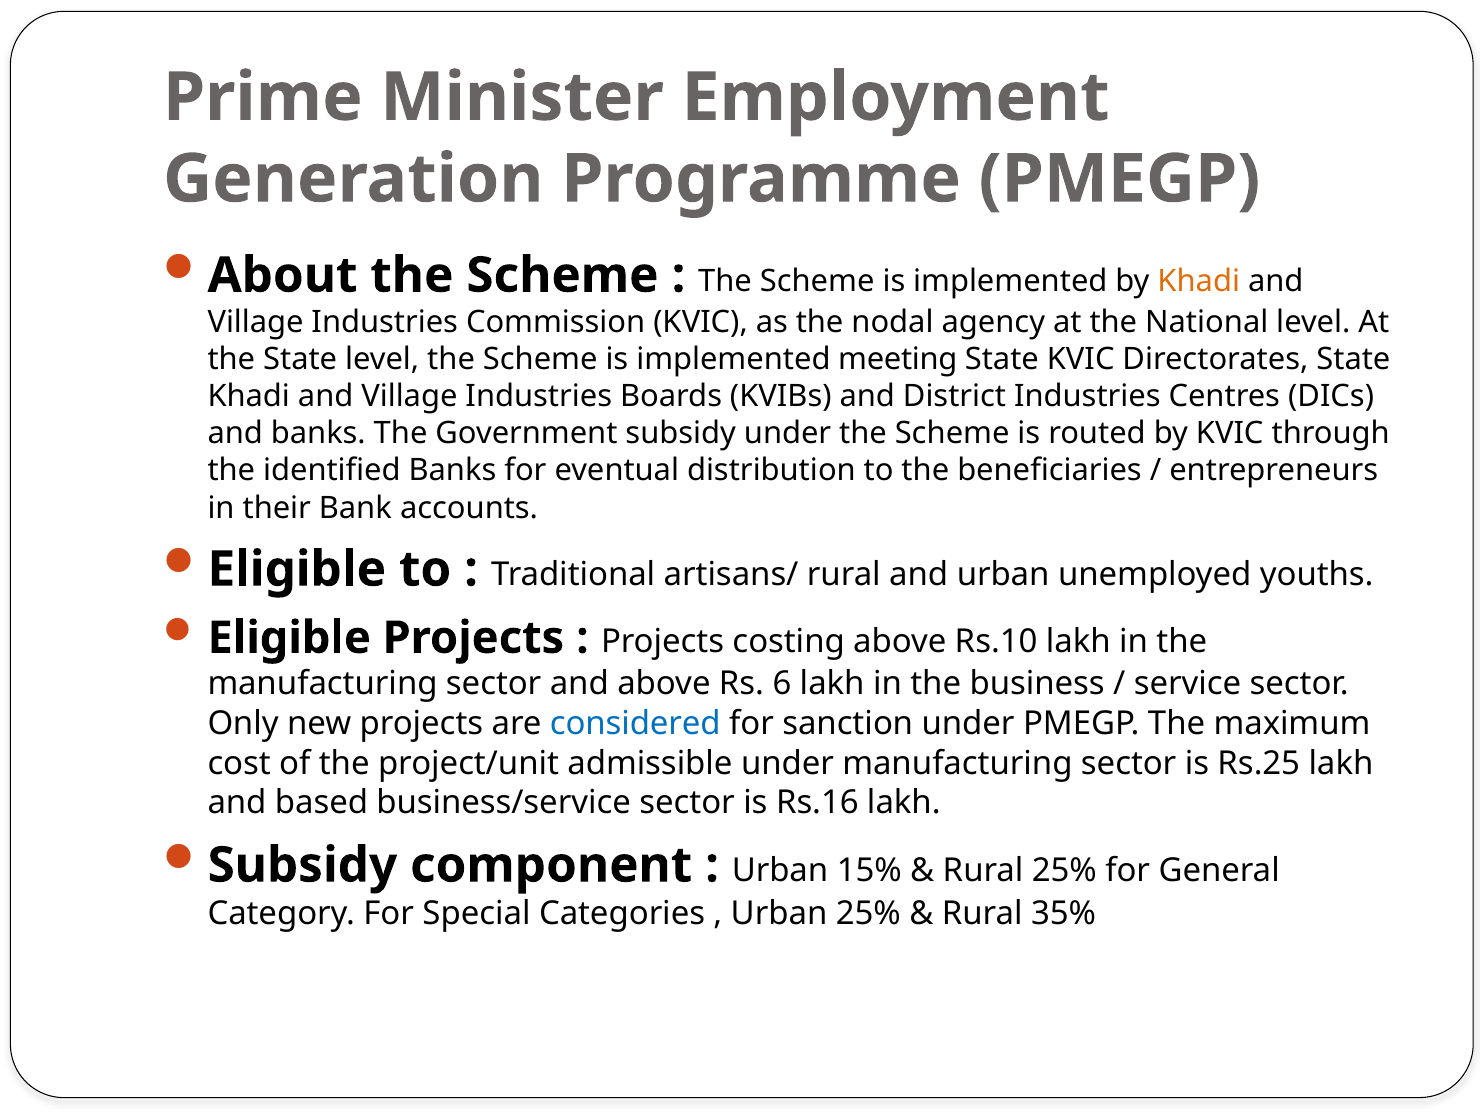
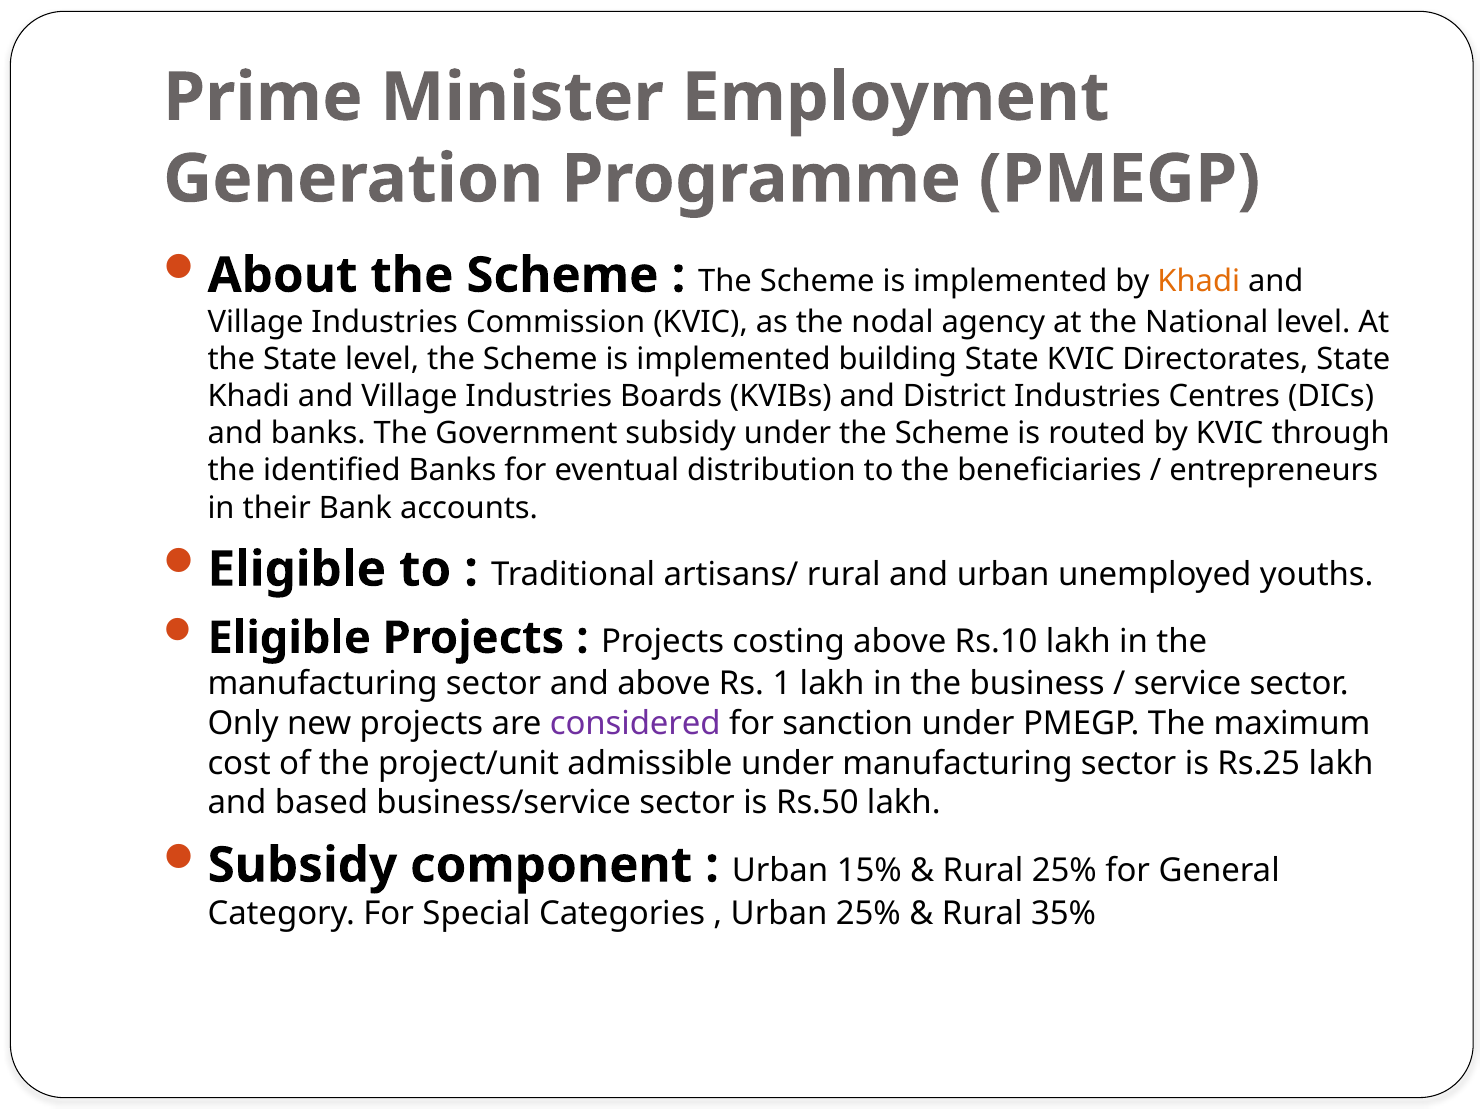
meeting: meeting -> building
6: 6 -> 1
considered colour: blue -> purple
Rs.16: Rs.16 -> Rs.50
